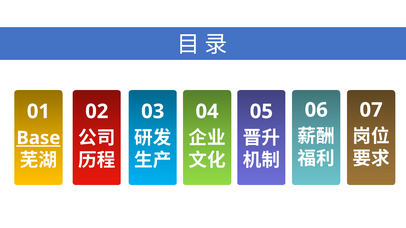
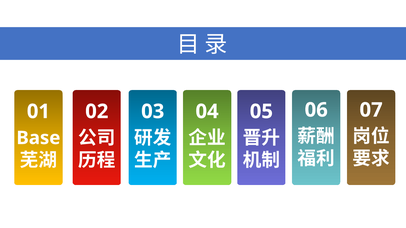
Base underline: present -> none
